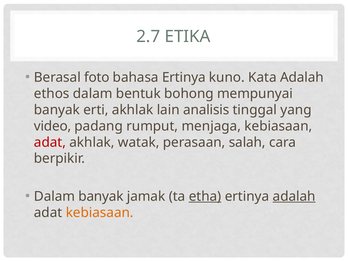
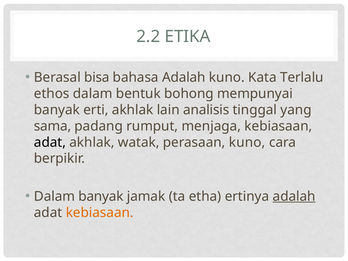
2.7: 2.7 -> 2.2
foto: foto -> bisa
bahasa Ertinya: Ertinya -> Adalah
Kata Adalah: Adalah -> Terlalu
video: video -> sama
adat at (50, 142) colour: red -> black
perasaan salah: salah -> kuno
etha underline: present -> none
